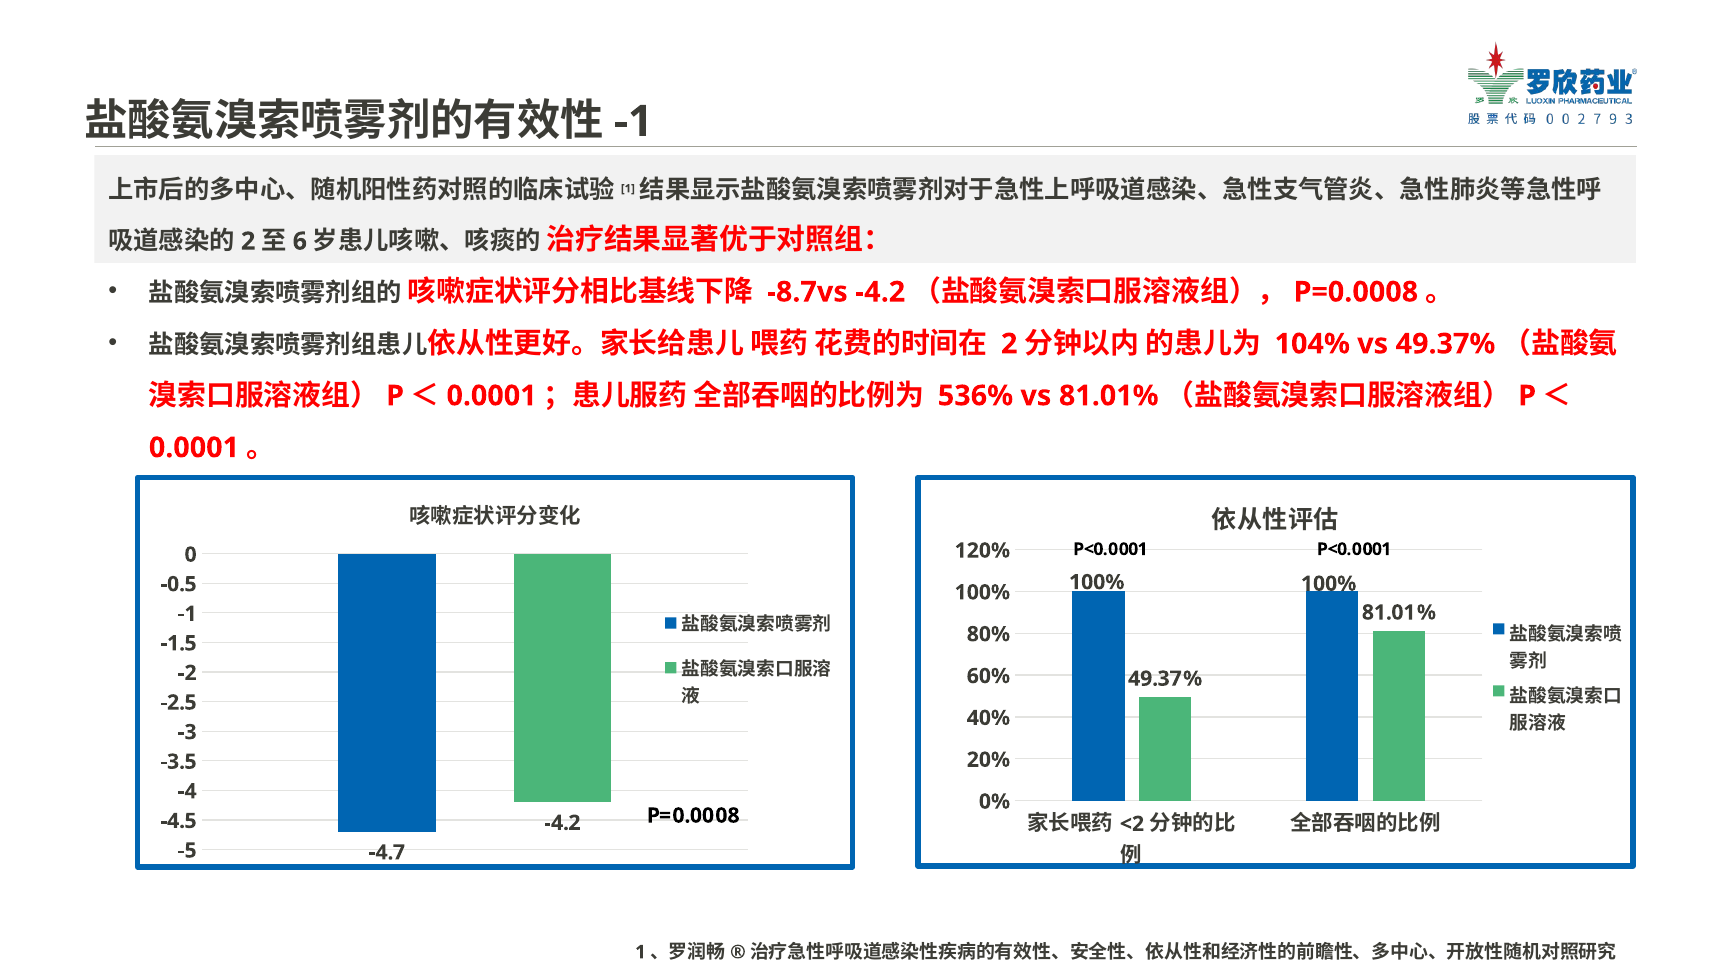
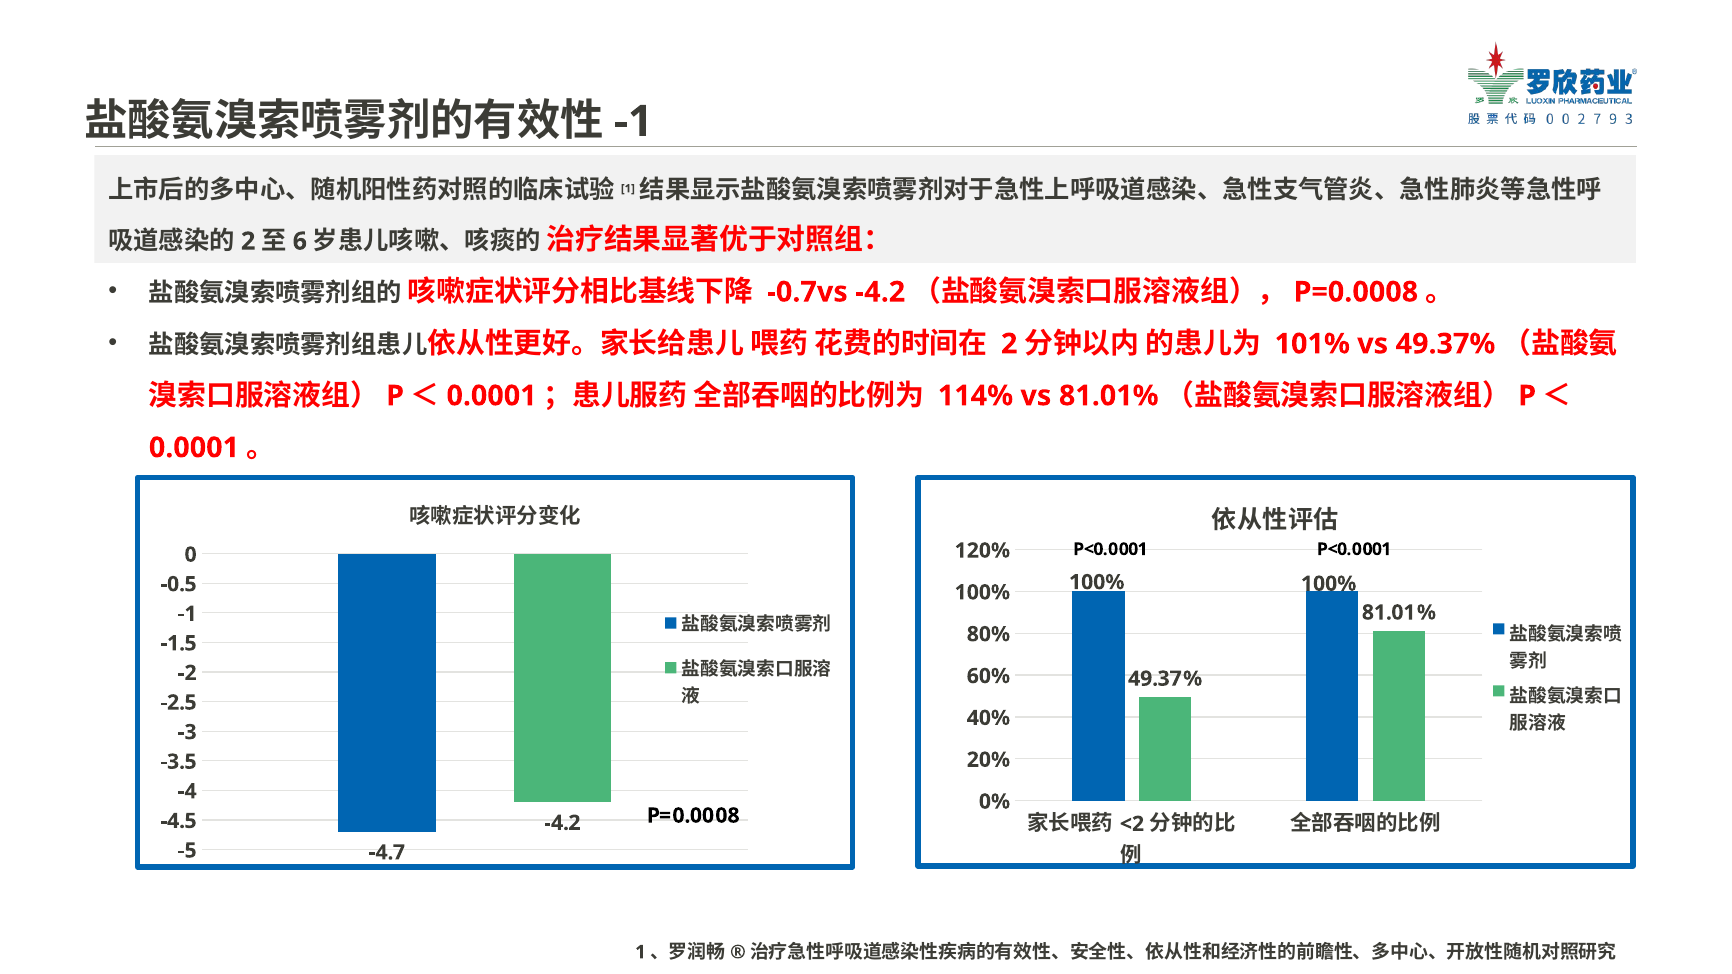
-8.7vs: -8.7vs -> -0.7vs
104%: 104% -> 101%
536%: 536% -> 114%
